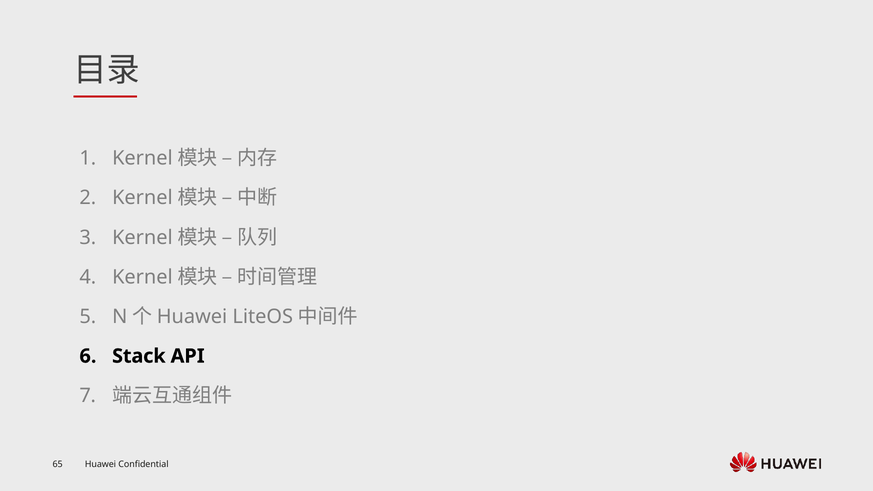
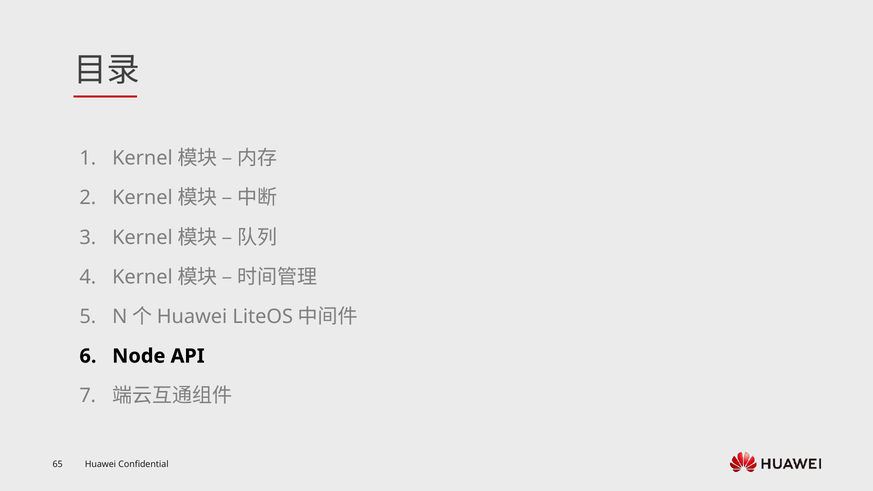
Stack: Stack -> Node
